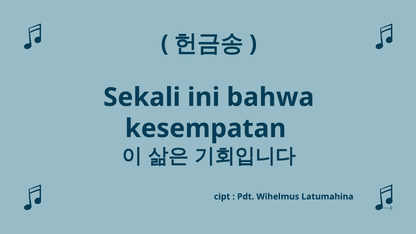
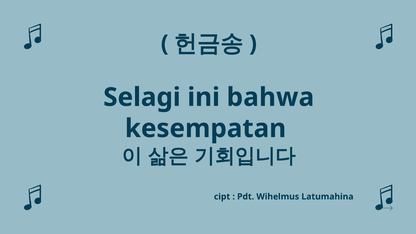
Sekali: Sekali -> Selagi
